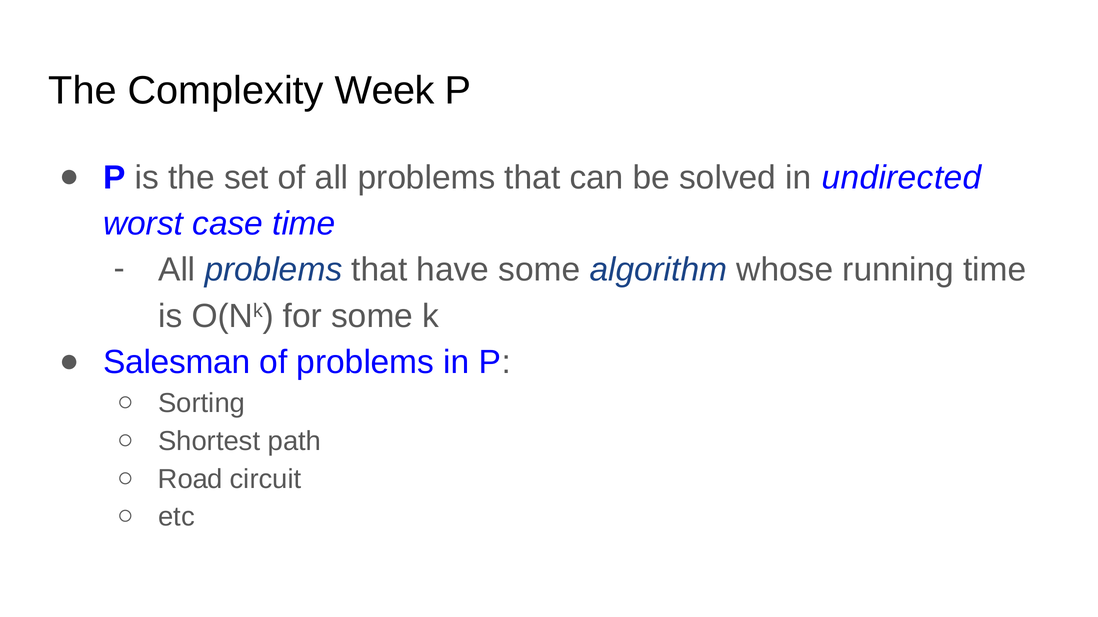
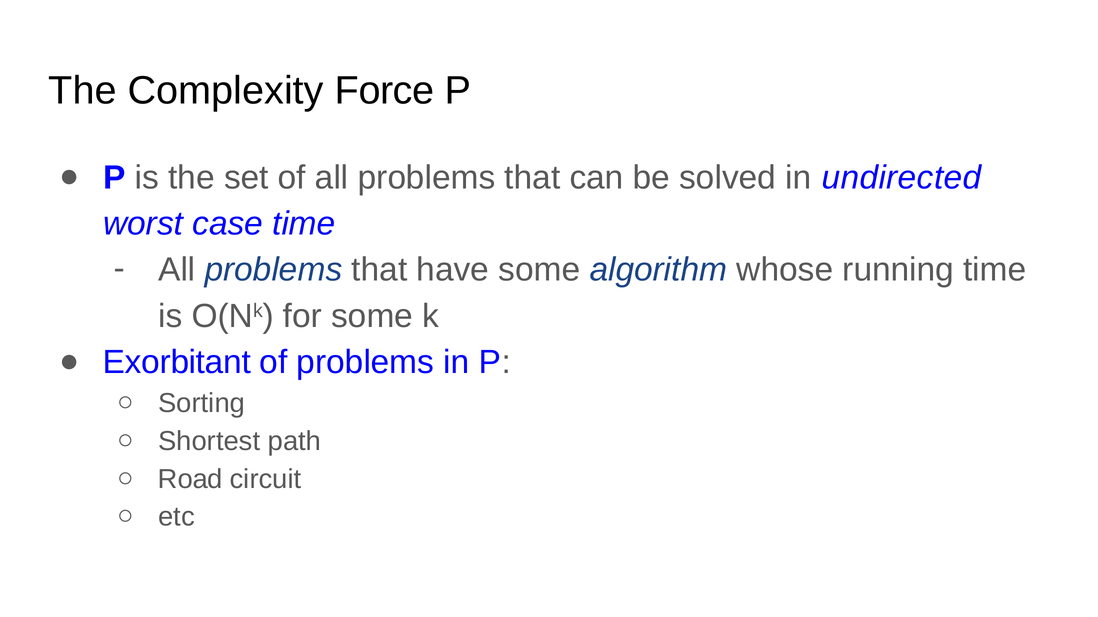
Week: Week -> Force
Salesman: Salesman -> Exorbitant
